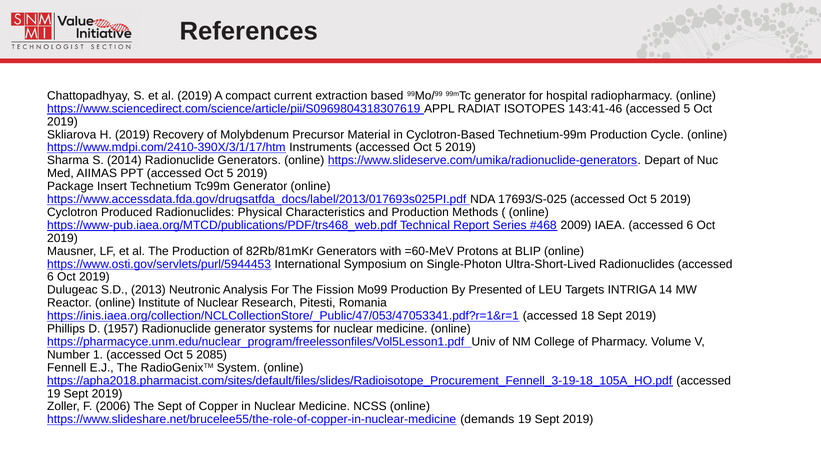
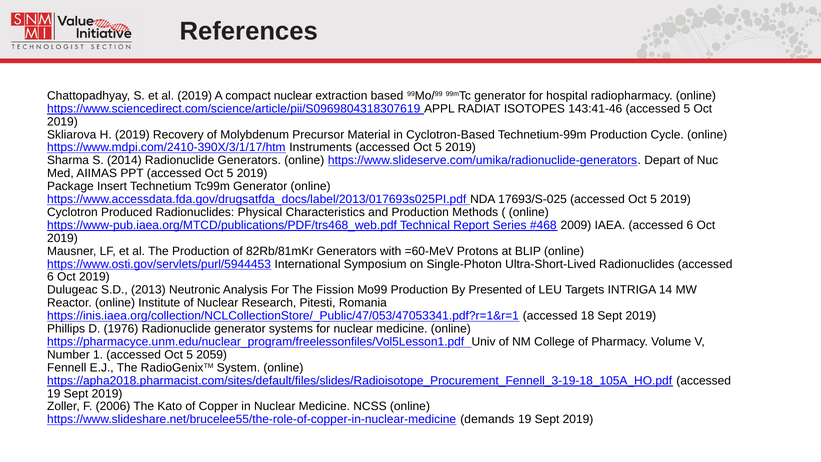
compact current: current -> nuclear
1957: 1957 -> 1976
2085: 2085 -> 2059
The Sept: Sept -> Kato
